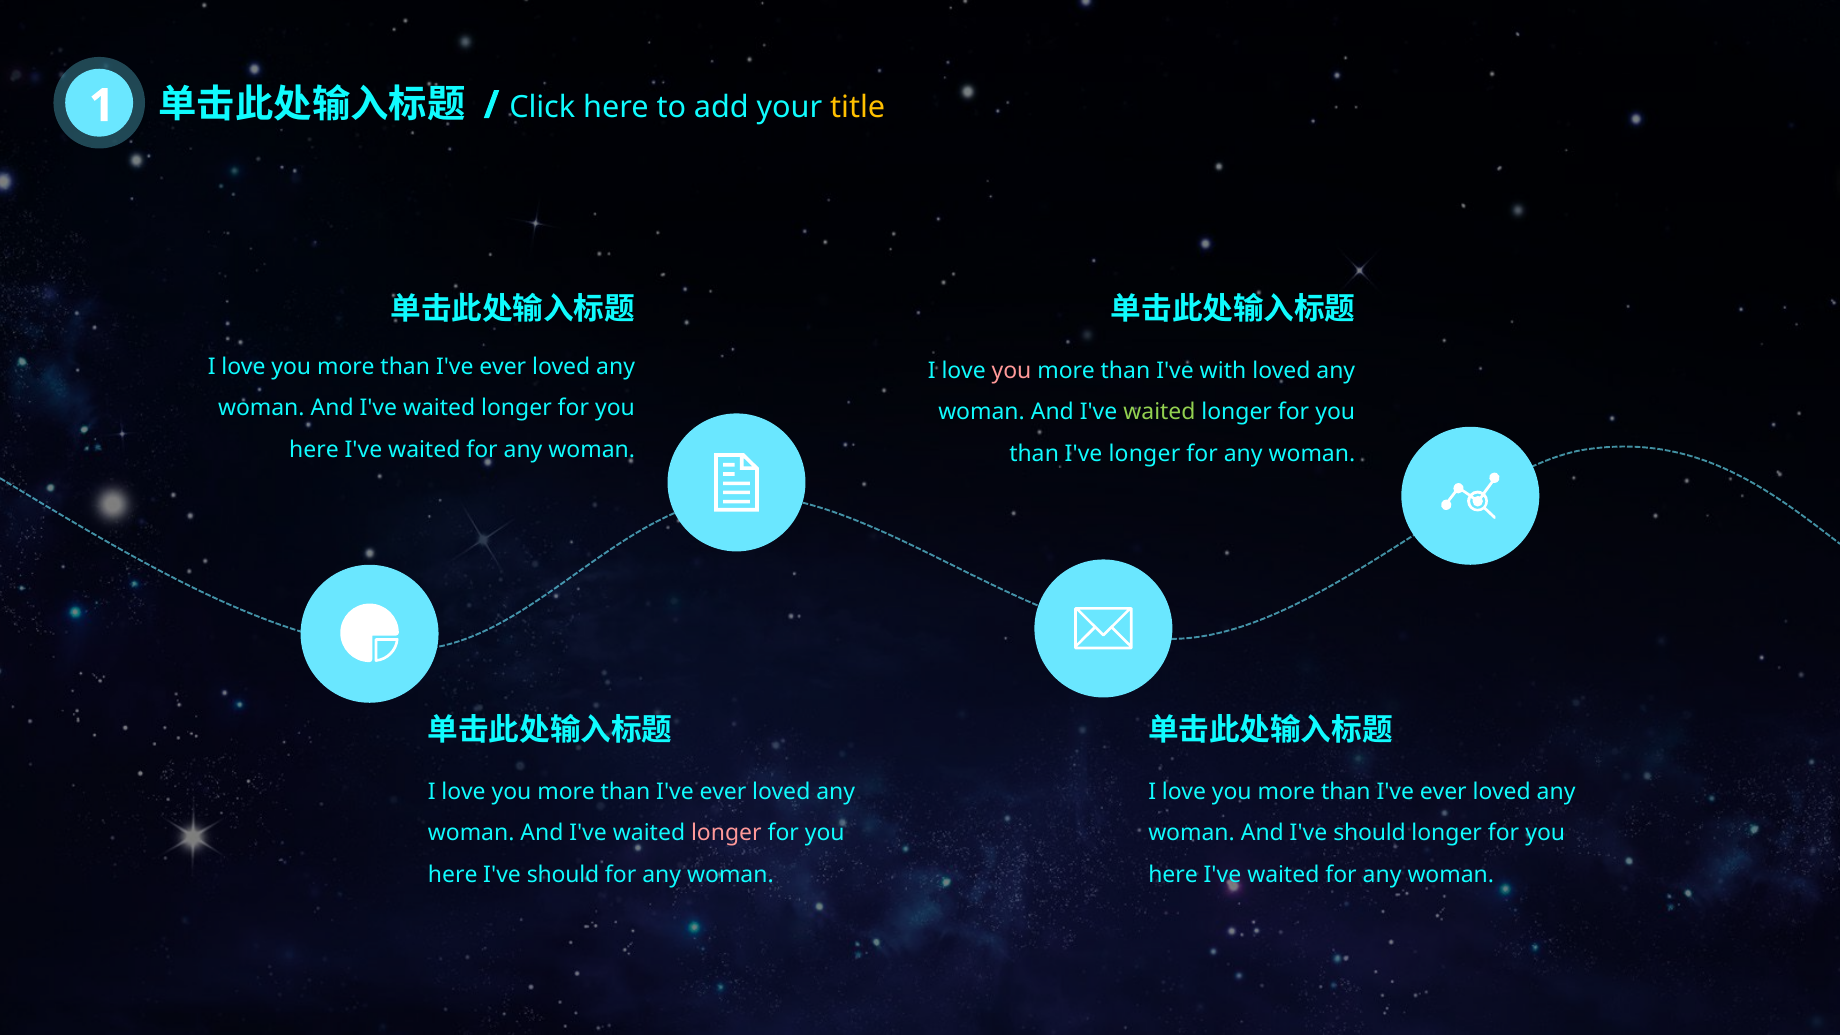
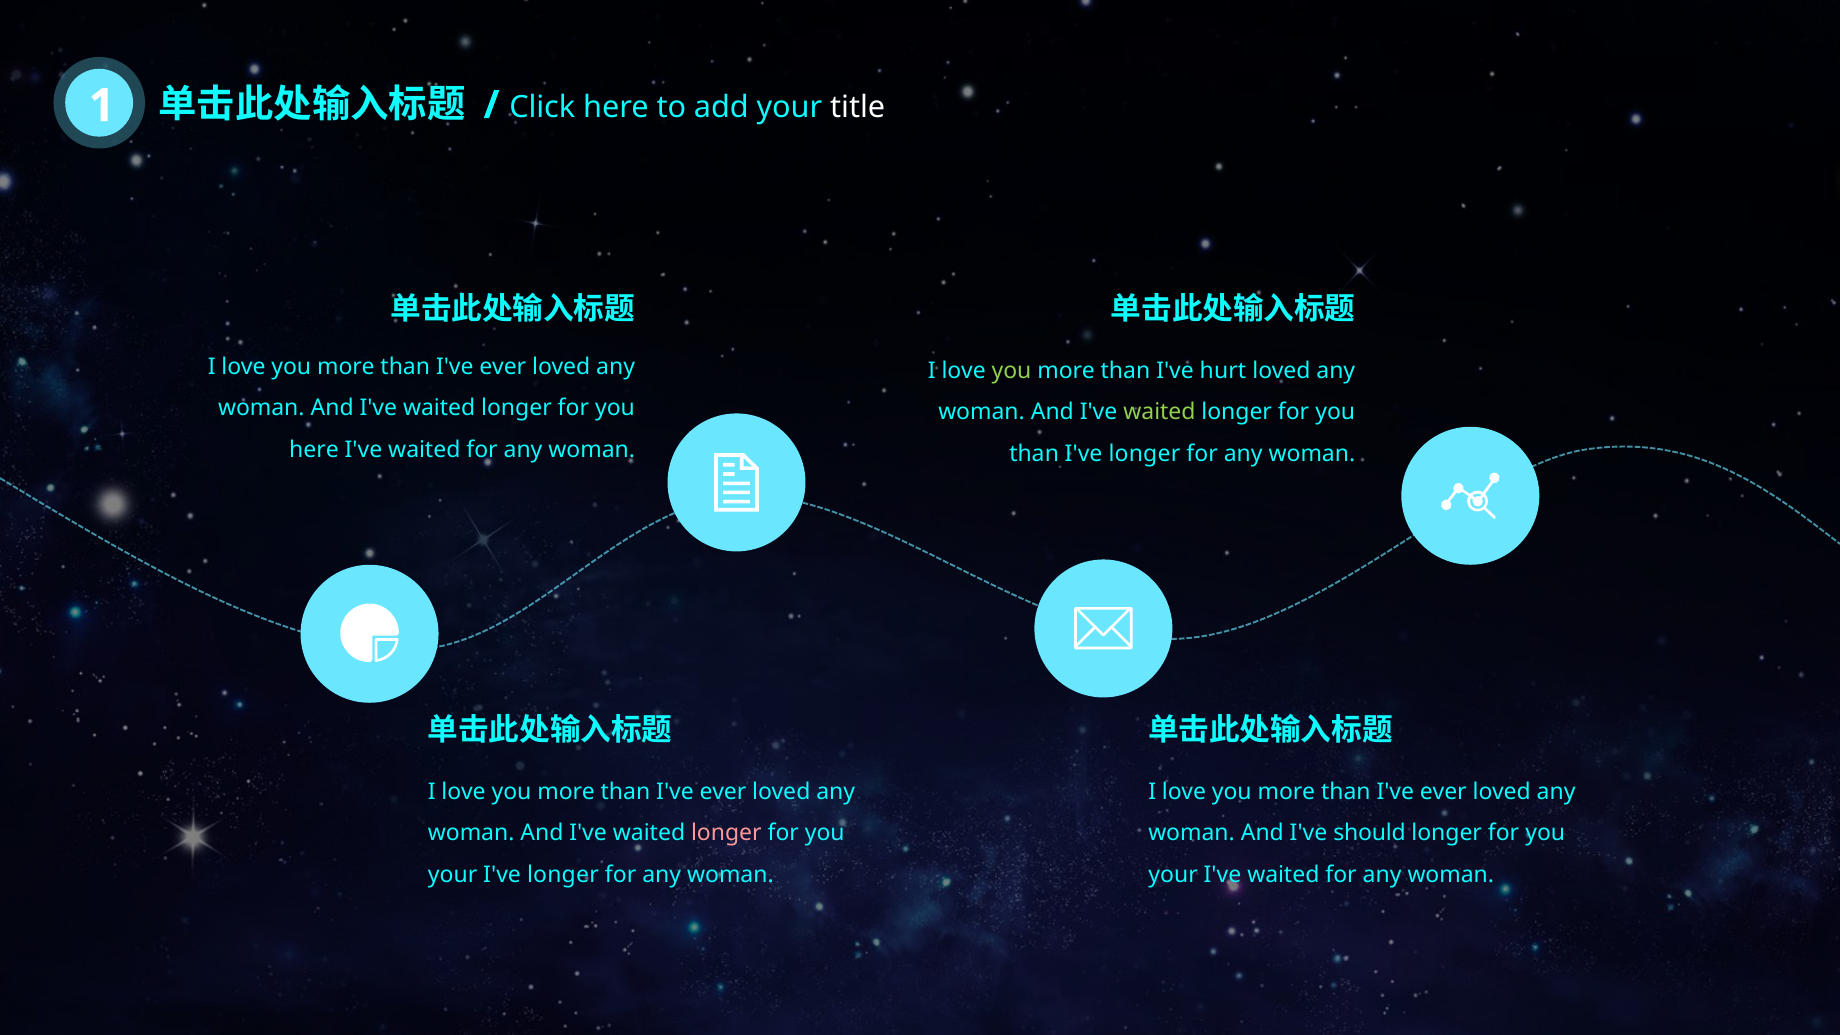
title colour: yellow -> white
you at (1011, 371) colour: pink -> light green
with: with -> hurt
here at (453, 875): here -> your
should at (563, 875): should -> longer
here at (1173, 875): here -> your
